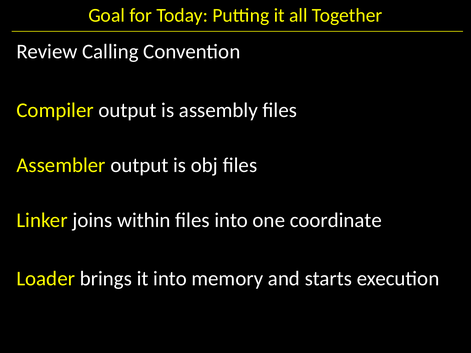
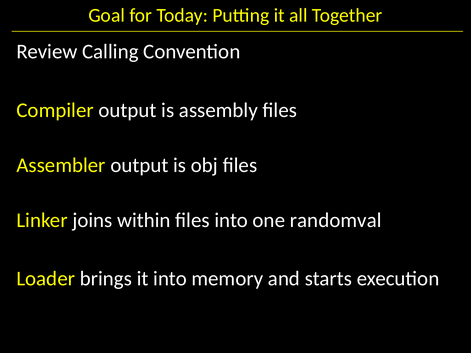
coordinate: coordinate -> randomval
